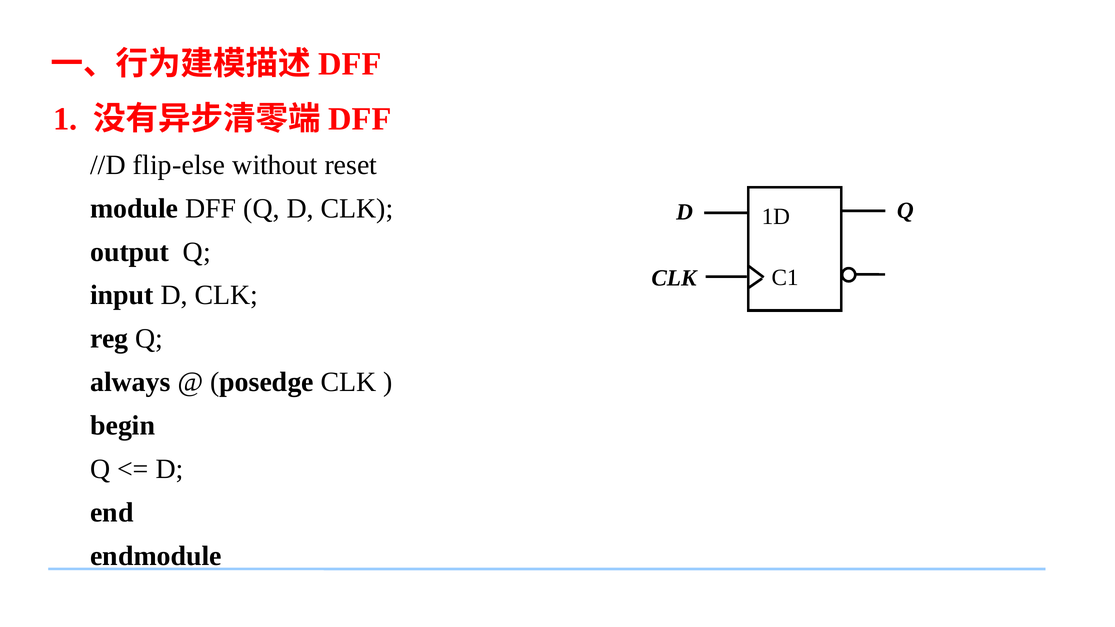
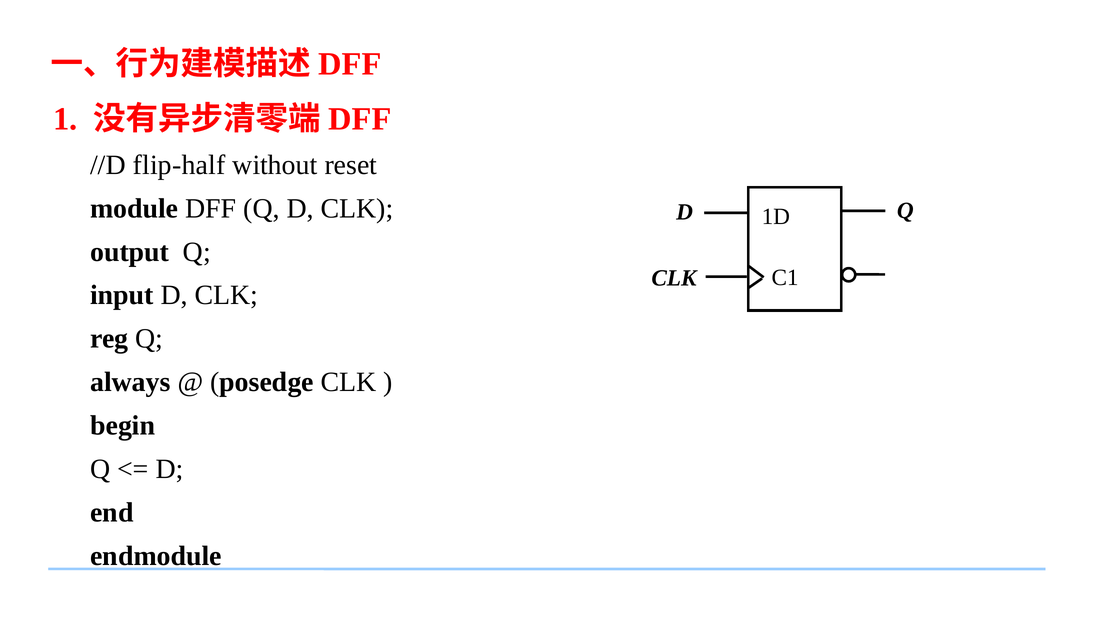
flip-else: flip-else -> flip-half
